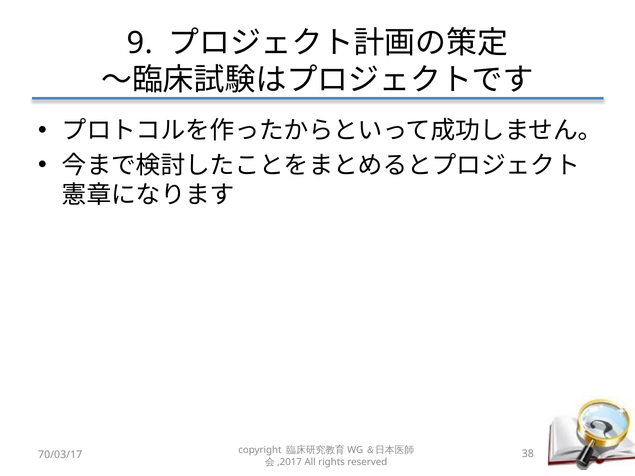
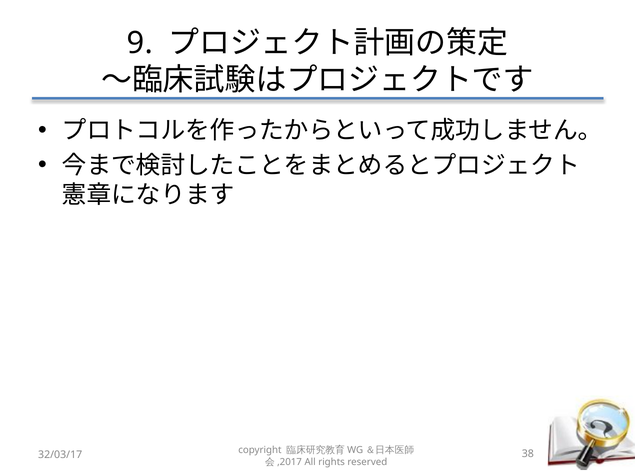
70/03/17: 70/03/17 -> 32/03/17
